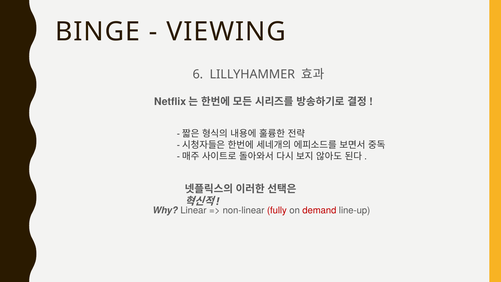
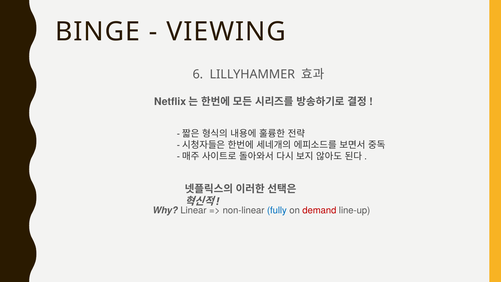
fully colour: red -> blue
